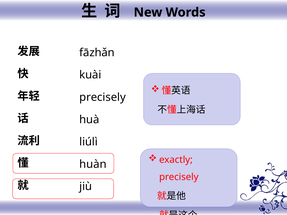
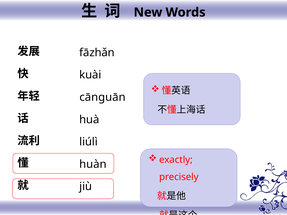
precisely at (103, 97): precisely -> cānɡuān
